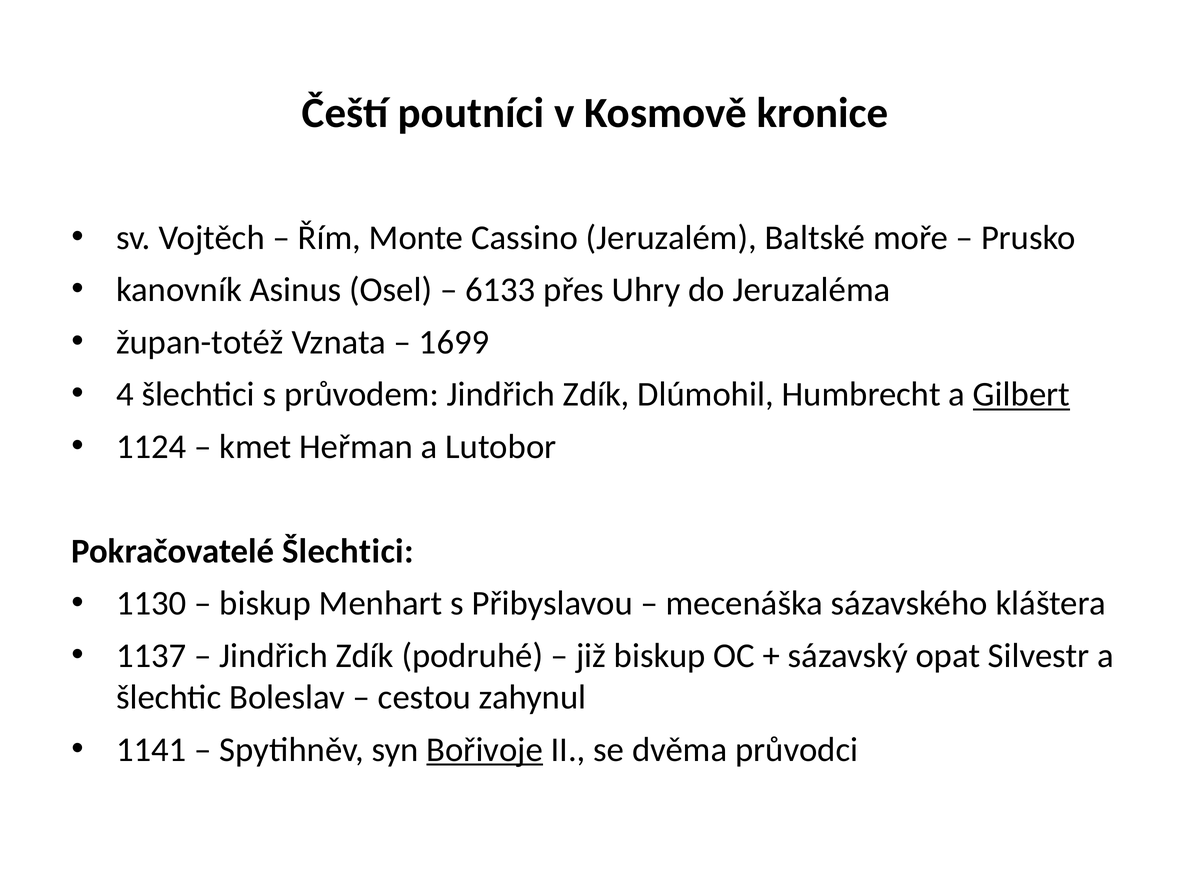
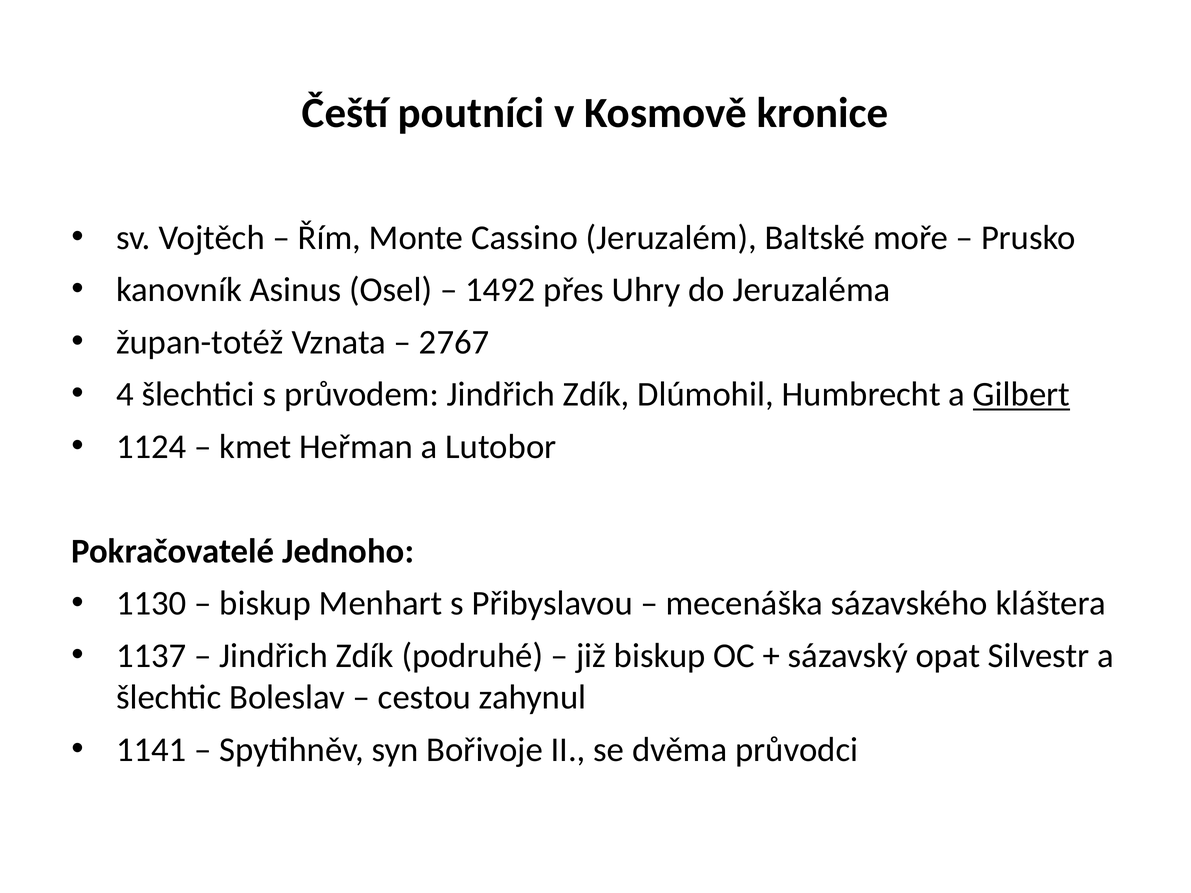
6133: 6133 -> 1492
1699: 1699 -> 2767
Pokračovatelé Šlechtici: Šlechtici -> Jednoho
Bořivoje underline: present -> none
